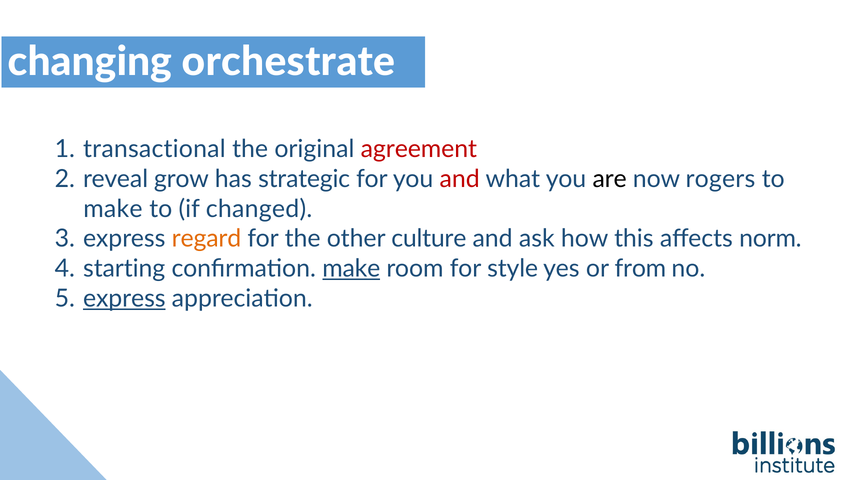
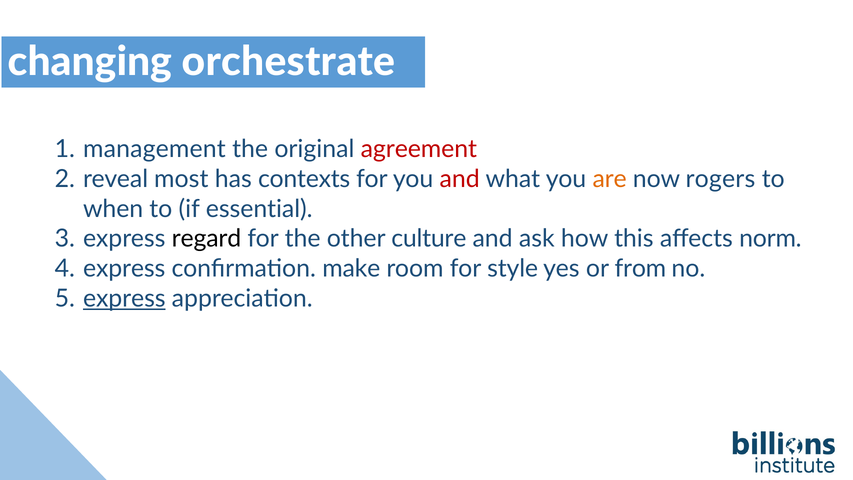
transactional: transactional -> management
grow: grow -> most
strategic: strategic -> contexts
are colour: black -> orange
make at (113, 209): make -> when
changed: changed -> essential
regard colour: orange -> black
starting at (124, 269): starting -> express
make at (351, 269) underline: present -> none
